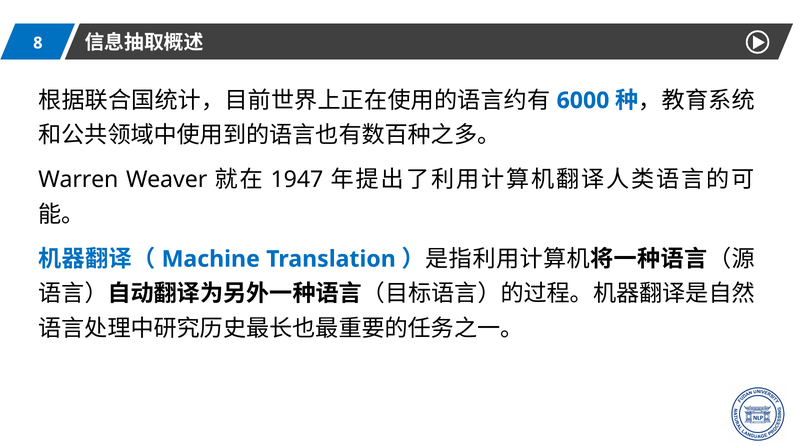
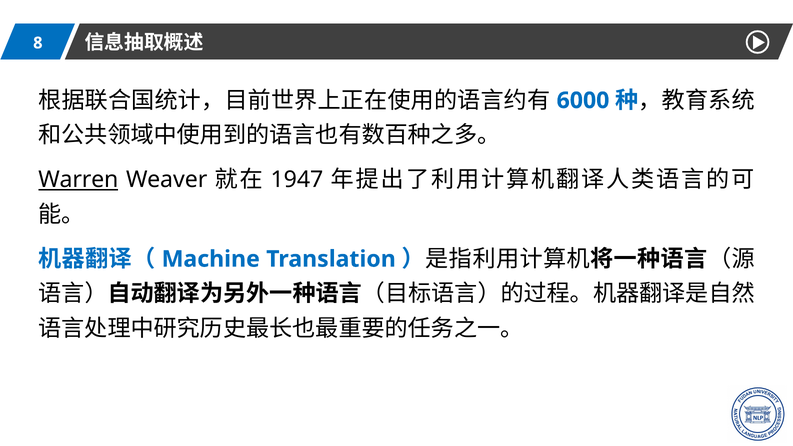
Warren underline: none -> present
